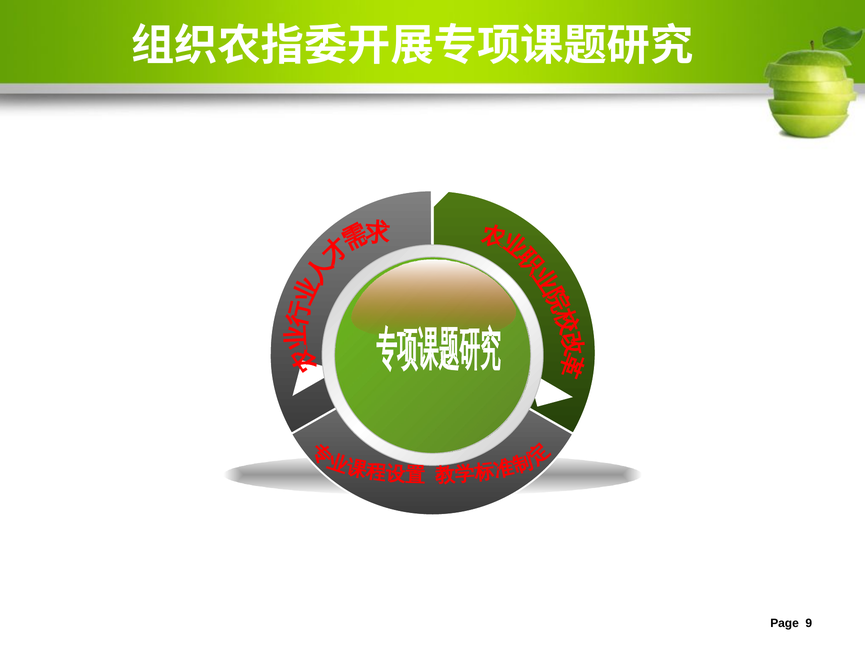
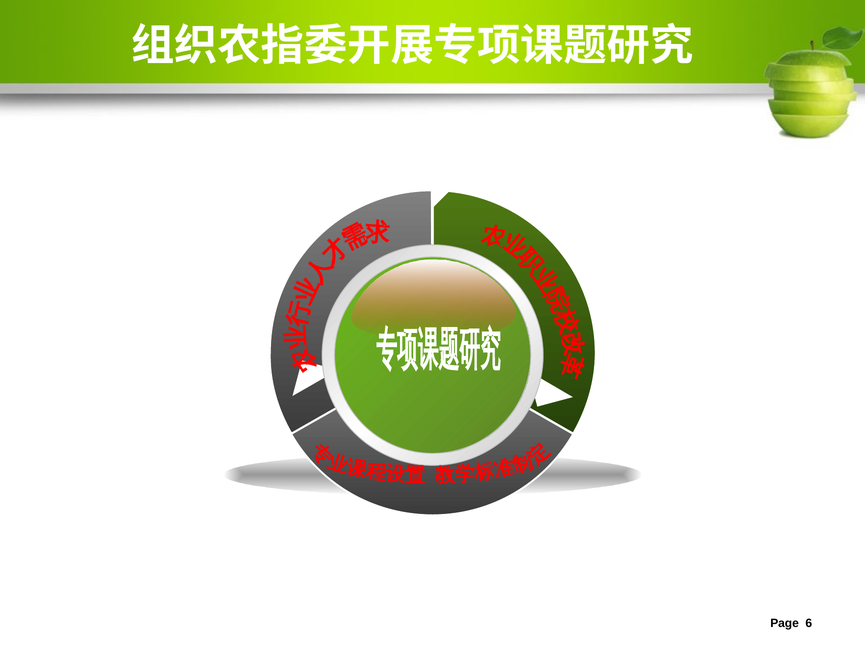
9: 9 -> 6
